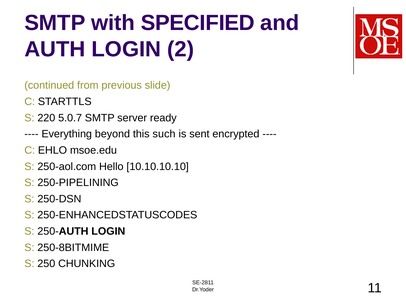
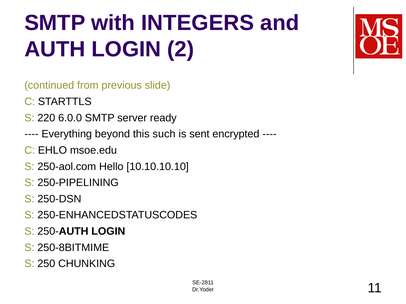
SPECIFIED: SPECIFIED -> INTEGERS
5.0.7: 5.0.7 -> 6.0.0
